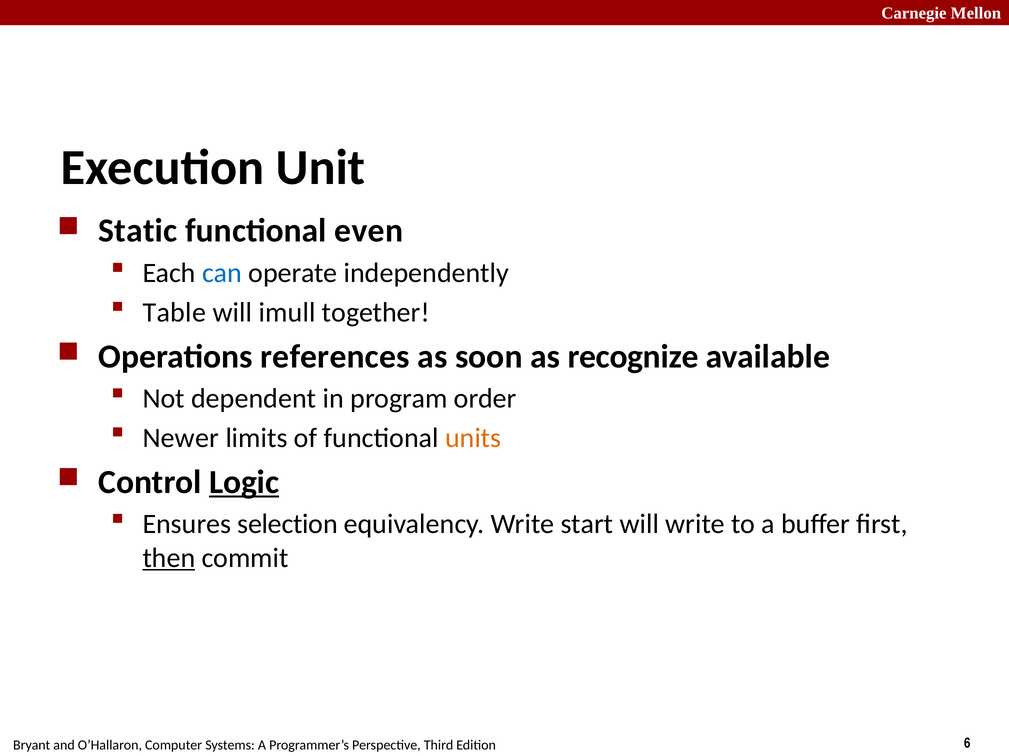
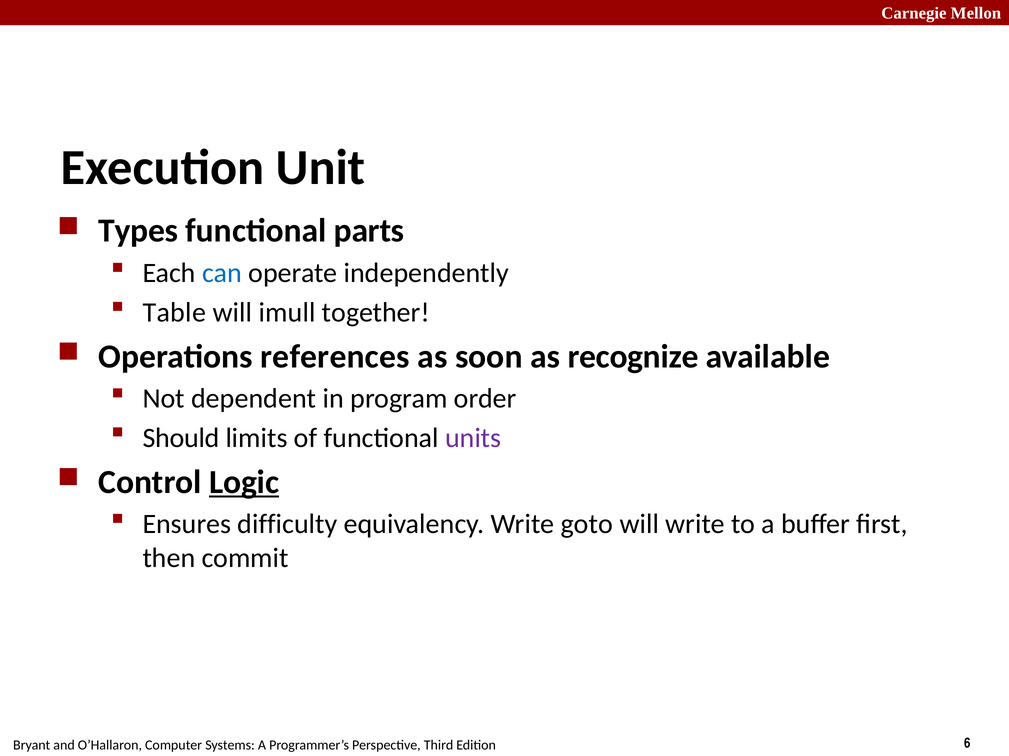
Static: Static -> Types
even: even -> parts
Newer: Newer -> Should
units colour: orange -> purple
selection: selection -> difficulty
start: start -> goto
then underline: present -> none
